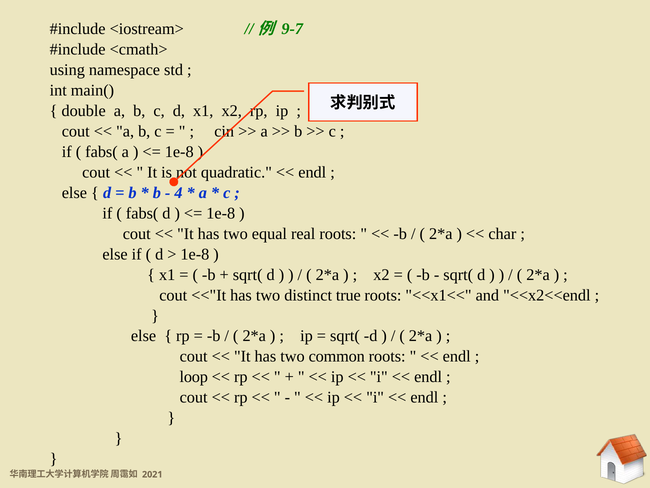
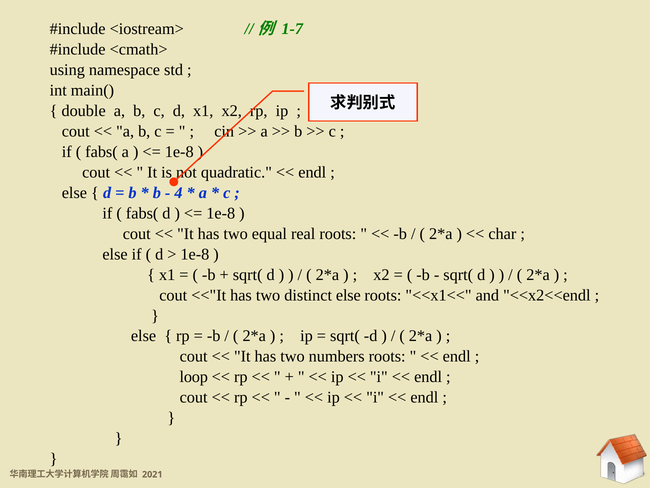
9-7: 9-7 -> 1-7
distinct true: true -> else
common: common -> numbers
